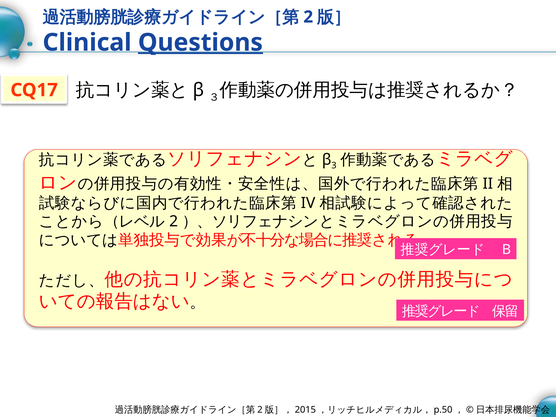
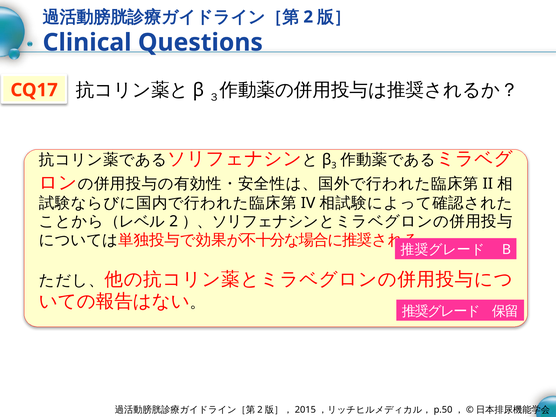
Questions underline: present -> none
